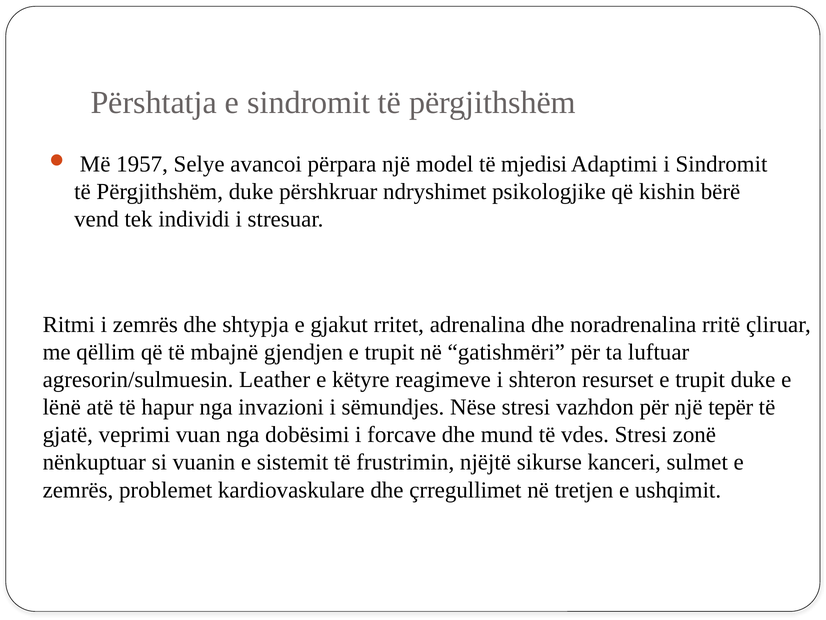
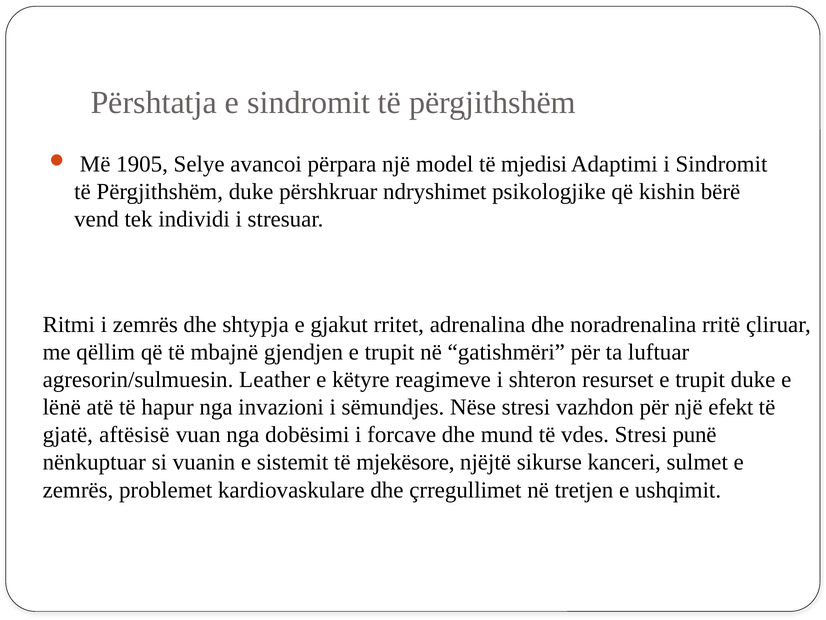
1957: 1957 -> 1905
tepër: tepër -> efekt
veprimi: veprimi -> aftësisë
zonë: zonë -> punë
frustrimin: frustrimin -> mjekësore
